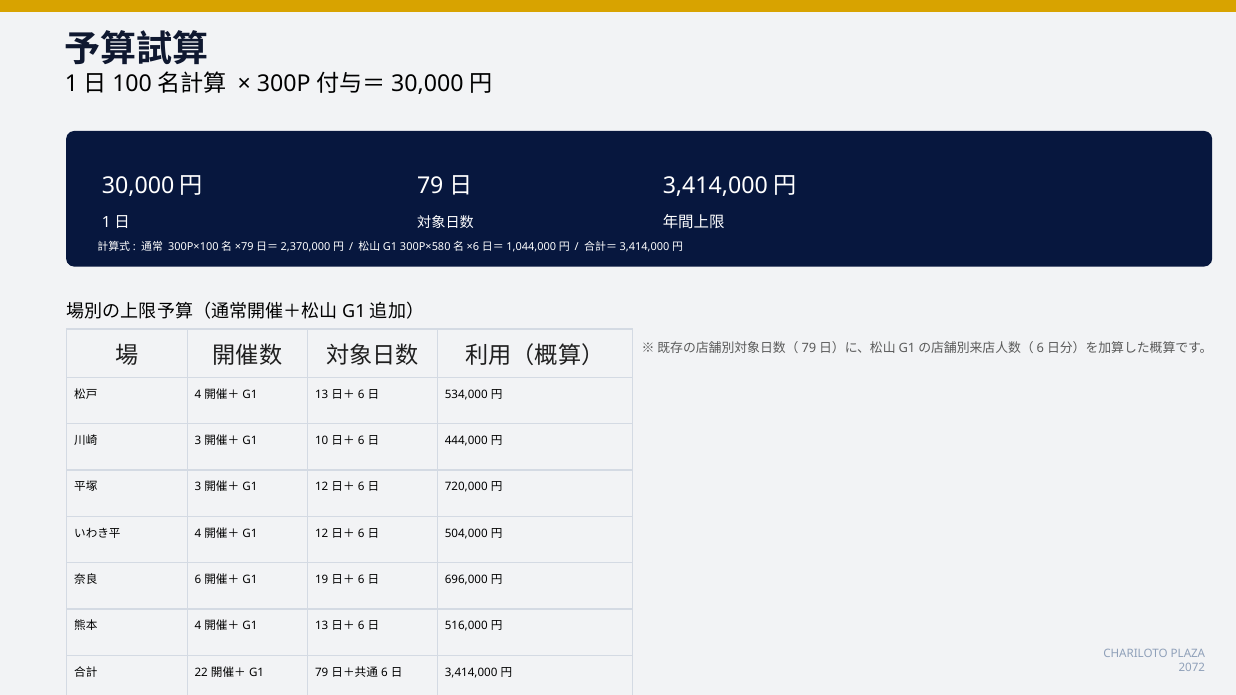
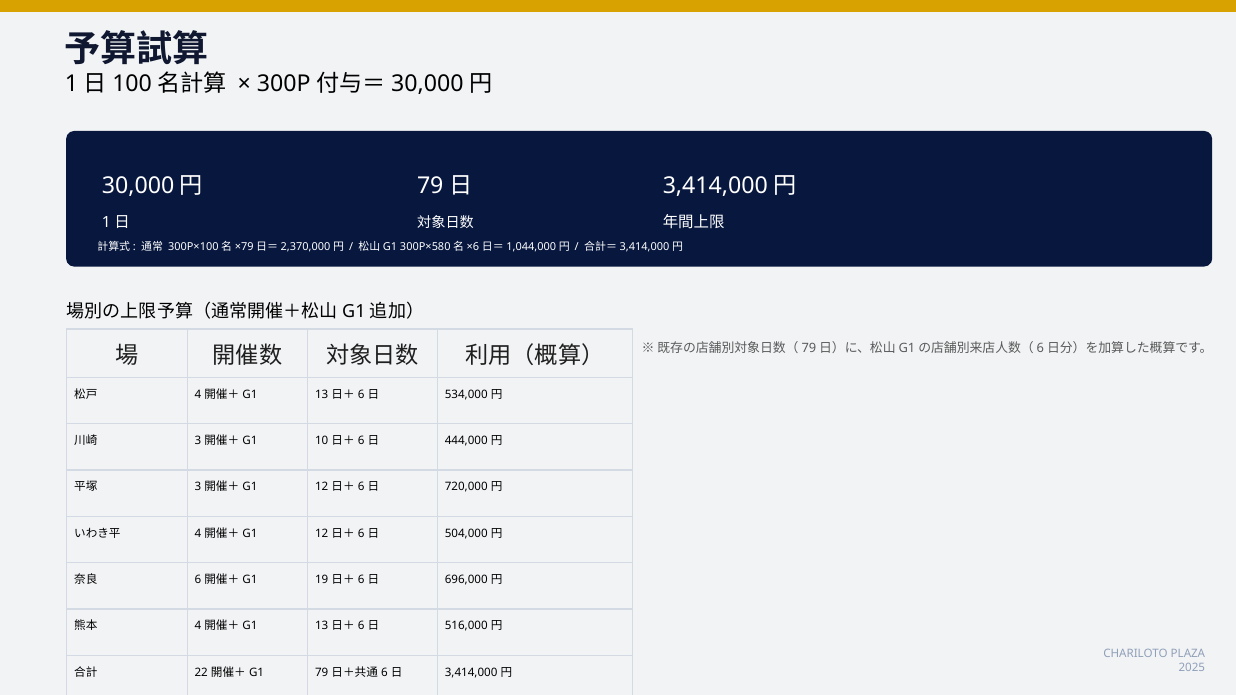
2072: 2072 -> 2025
